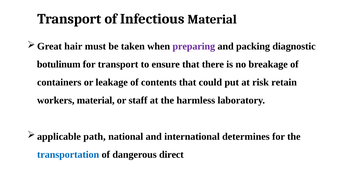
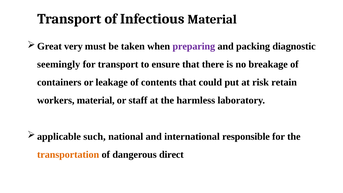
hair: hair -> very
botulinum: botulinum -> seemingly
path: path -> such
determines: determines -> responsible
transportation colour: blue -> orange
